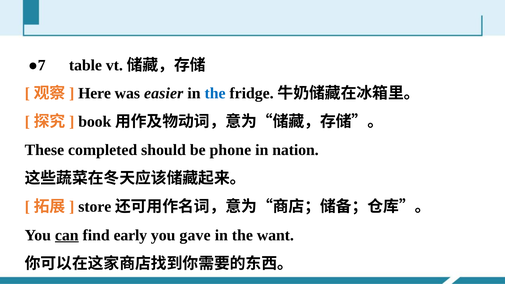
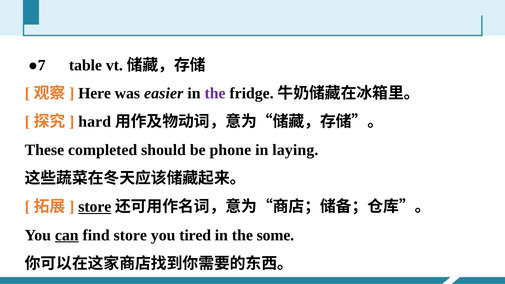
the at (215, 93) colour: blue -> purple
book: book -> hard
nation: nation -> laying
store at (95, 207) underline: none -> present
find early: early -> store
gave: gave -> tired
want: want -> some
